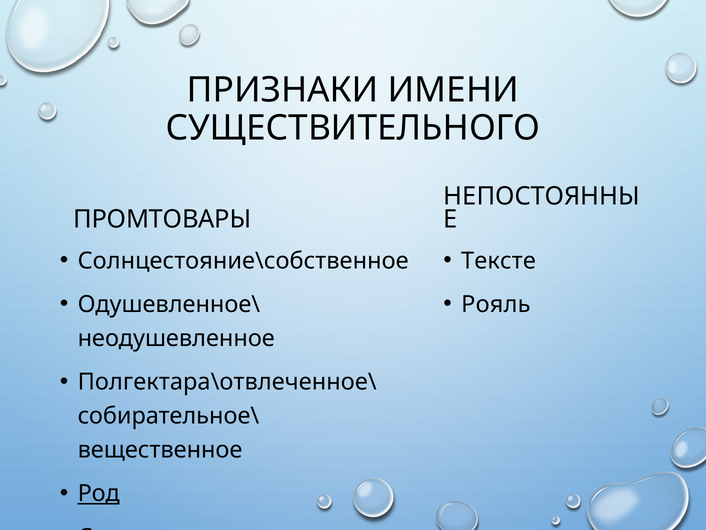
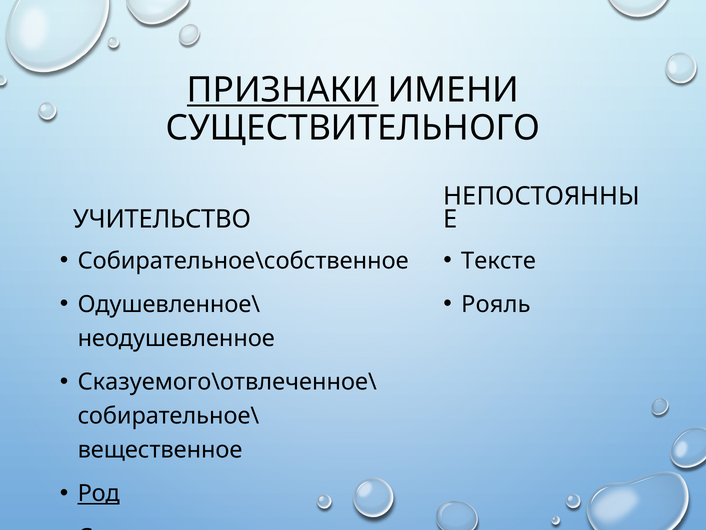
ПРИЗНАКИ underline: none -> present
ПРОМТОВАРЫ: ПРОМТОВАРЫ -> УЧИТЕЛЬСТВО
Солнцестояние\собственное: Солнцестояние\собственное -> Собирательное\собственное
Полгектара\отвлеченное\: Полгектара\отвлеченное\ -> Сказуемого\отвлеченное\
